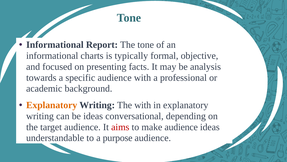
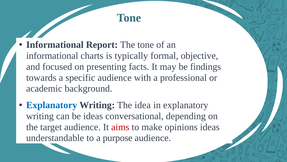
analysis: analysis -> findings
Explanatory at (52, 105) colour: orange -> blue
The with: with -> idea
make audience: audience -> opinions
